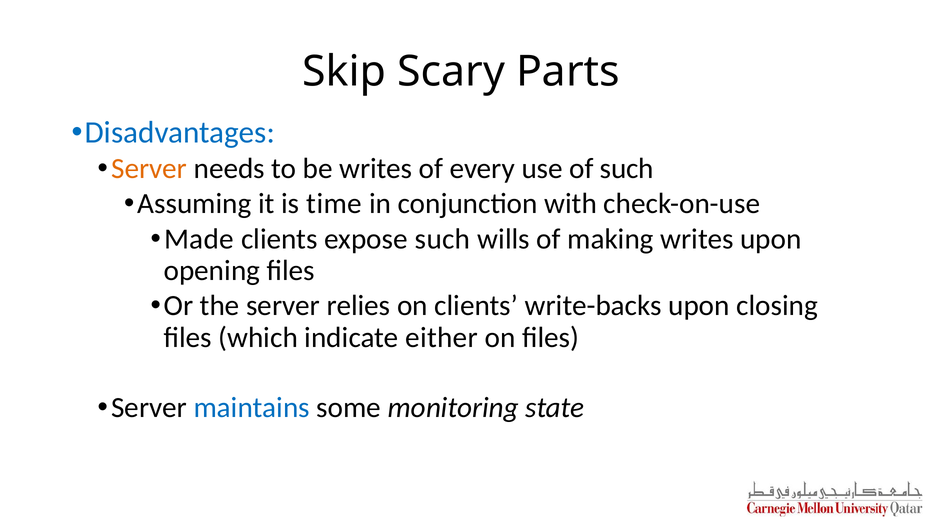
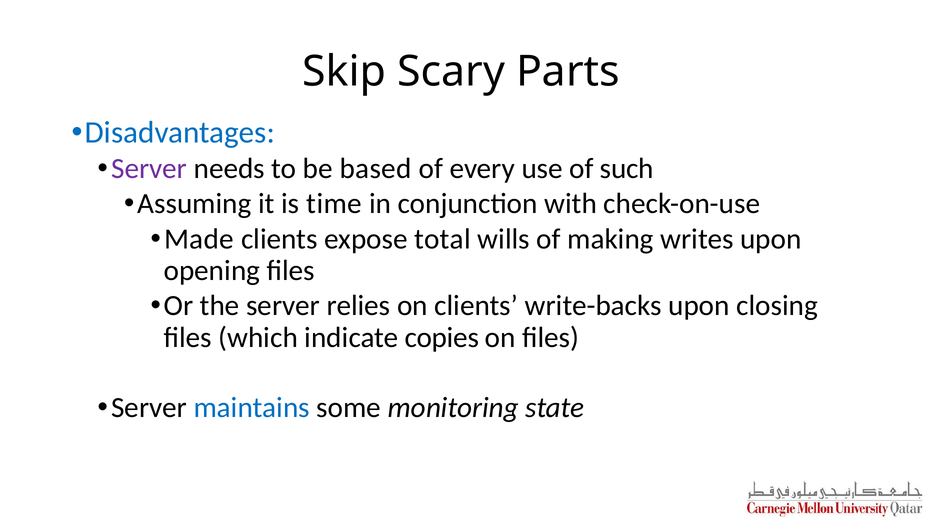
Server at (149, 169) colour: orange -> purple
be writes: writes -> based
expose such: such -> total
either: either -> copies
